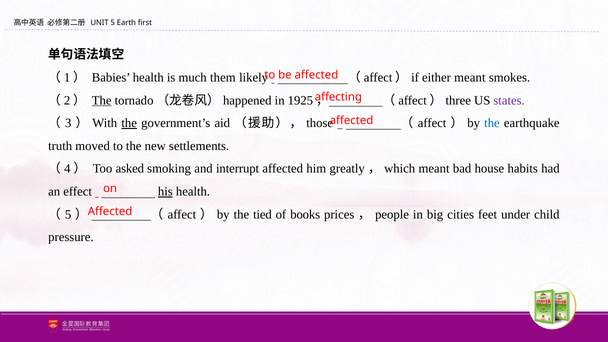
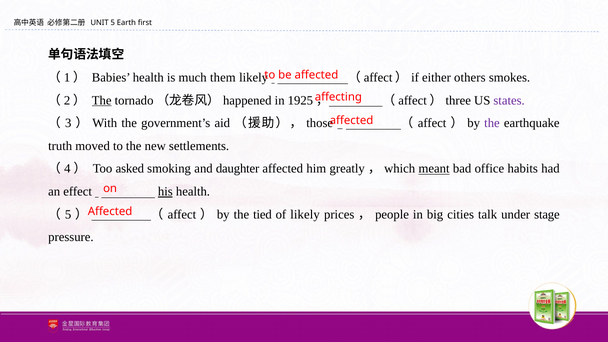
either meant: meant -> others
the at (129, 123) underline: present -> none
the at (492, 123) colour: blue -> purple
interrupt: interrupt -> daughter
meant at (434, 169) underline: none -> present
house: house -> office
of books: books -> likely
feet: feet -> talk
child: child -> stage
